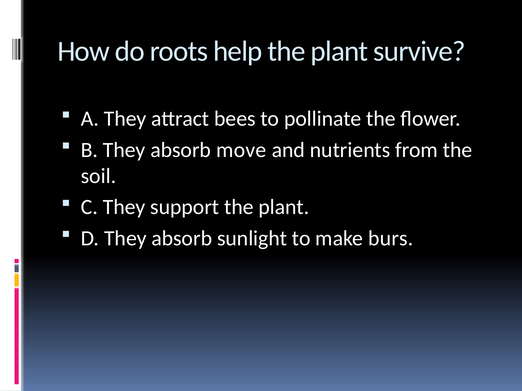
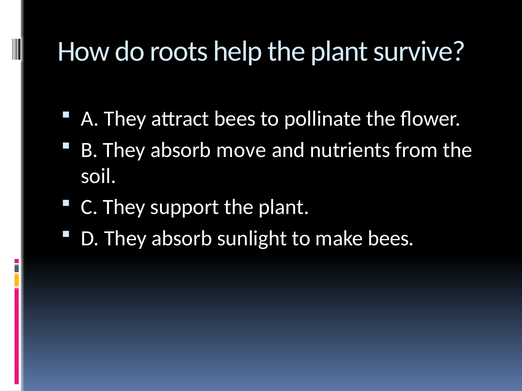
make burs: burs -> bees
